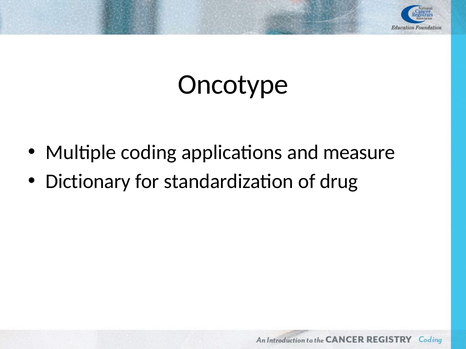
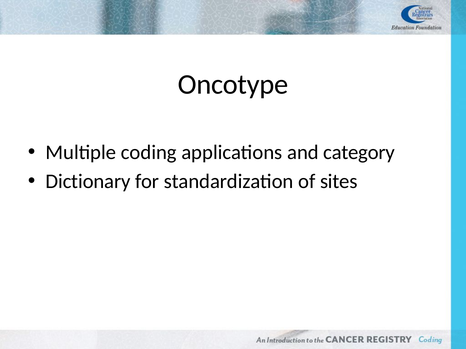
measure: measure -> category
drug: drug -> sites
